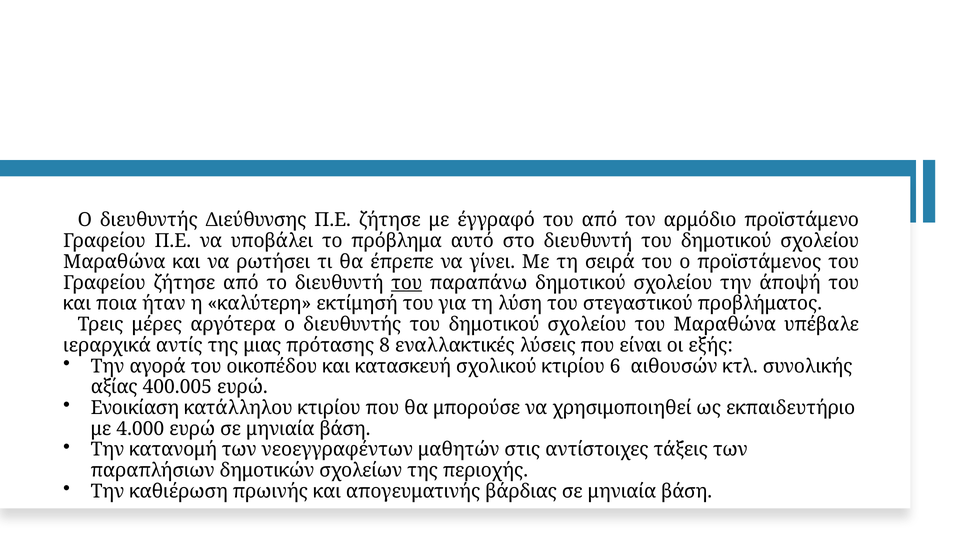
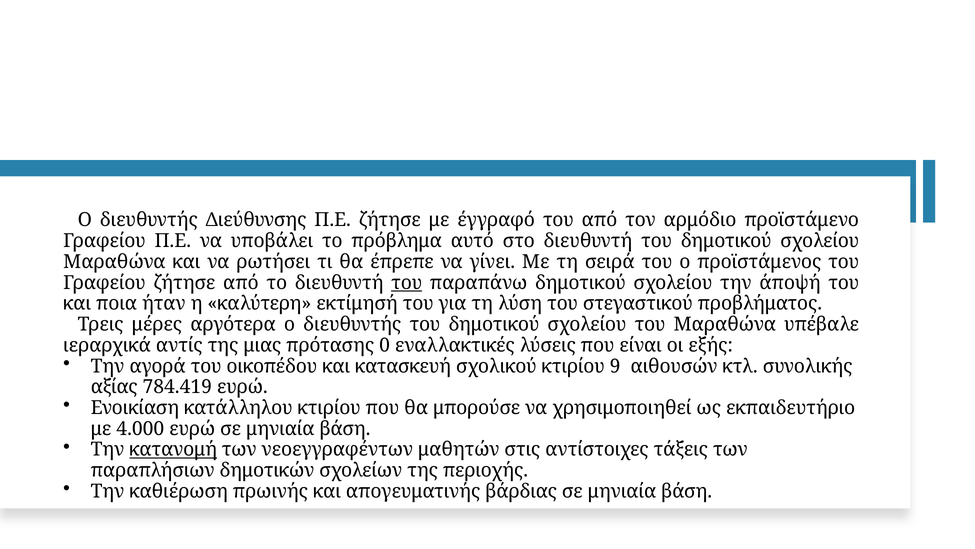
8: 8 -> 0
6: 6 -> 9
400.005: 400.005 -> 784.419
κατανομή underline: none -> present
